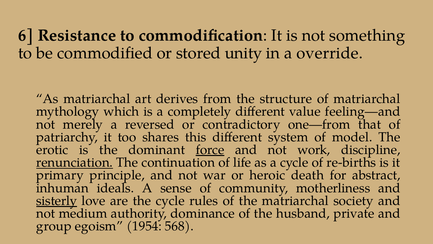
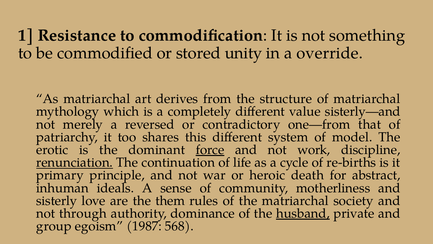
6: 6 -> 1
feeling—and: feeling—and -> sisterly—and
sisterly underline: present -> none
the cycle: cycle -> them
medium: medium -> through
husband underline: none -> present
1954: 1954 -> 1987
